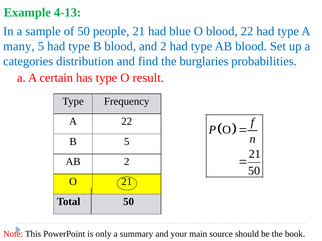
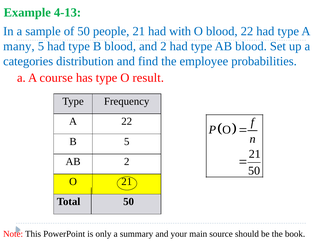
blue: blue -> with
burglaries: burglaries -> employee
certain: certain -> course
